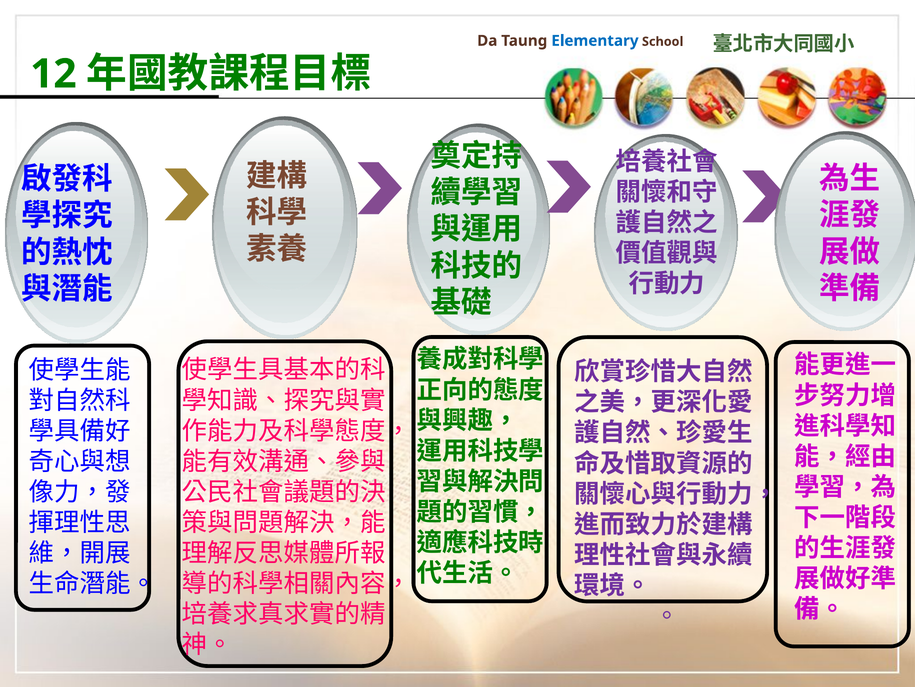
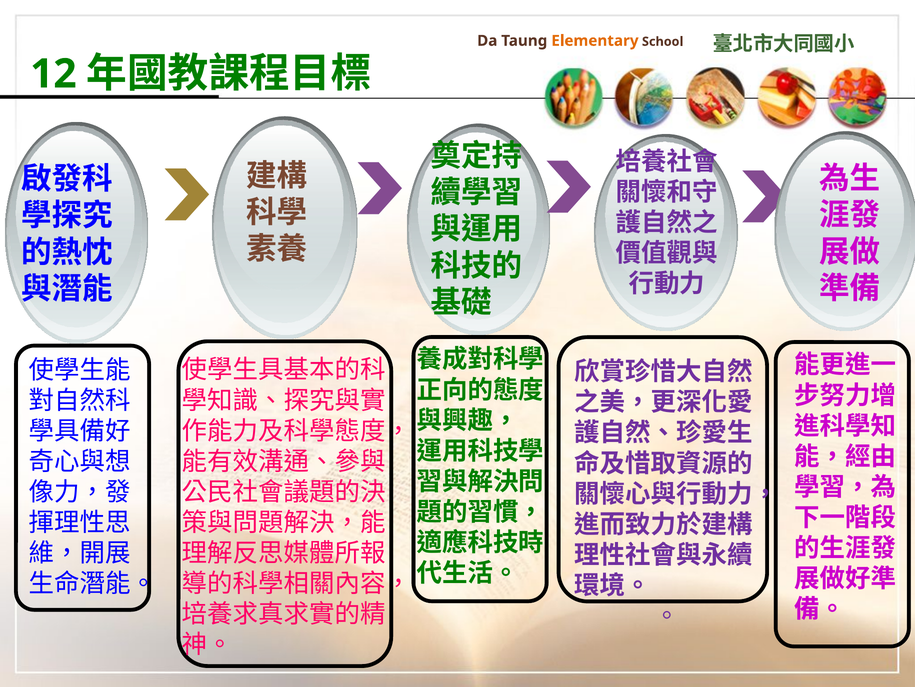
Elementary colour: blue -> orange
